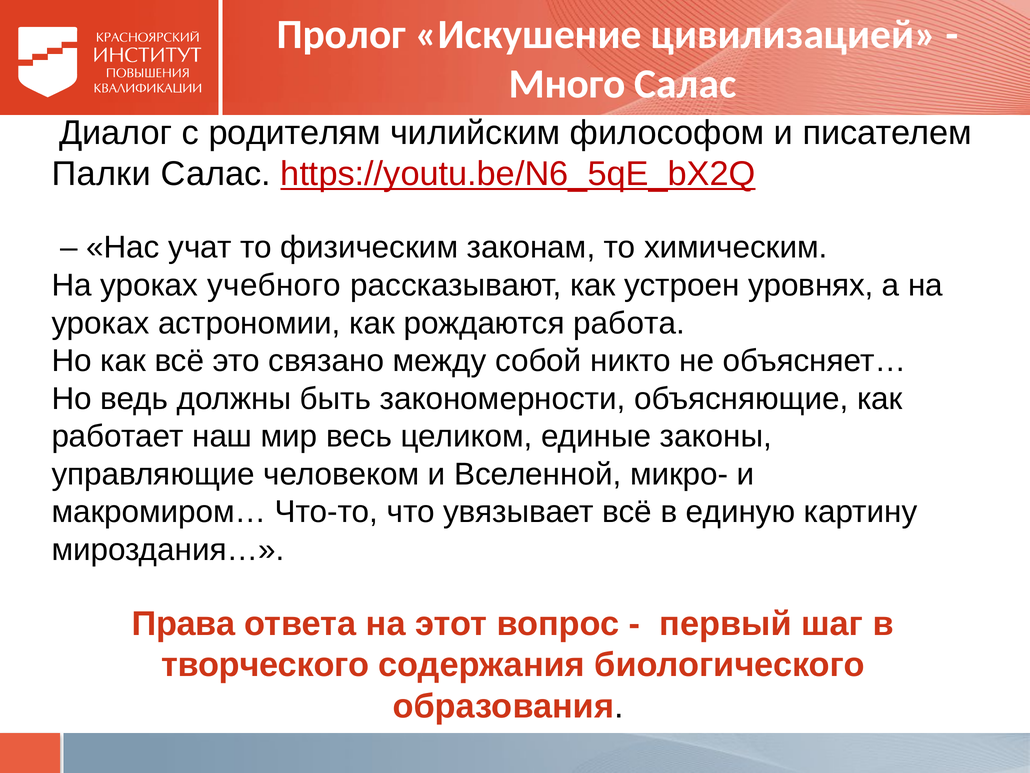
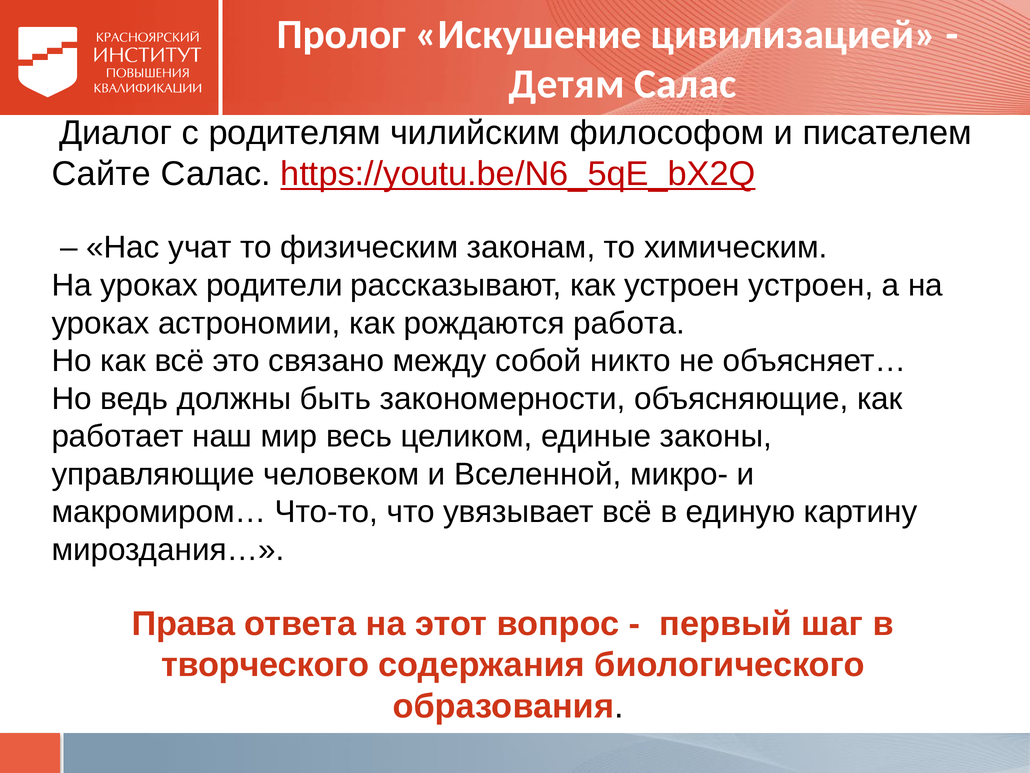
Много: Много -> Детям
Палки: Палки -> Сайте
учебного: учебного -> родители
устроен уровнях: уровнях -> устроен
